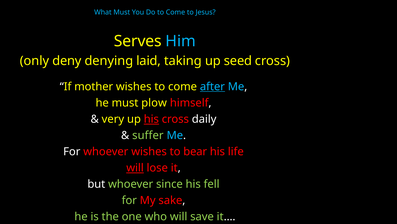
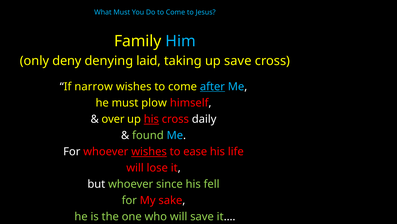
Serves: Serves -> Family
up seed: seed -> save
mother: mother -> narrow
very: very -> over
suffer: suffer -> found
wishes at (149, 151) underline: none -> present
bear: bear -> ease
will at (135, 167) underline: present -> none
